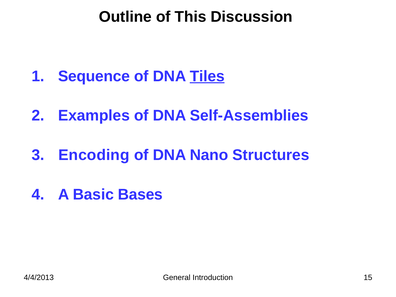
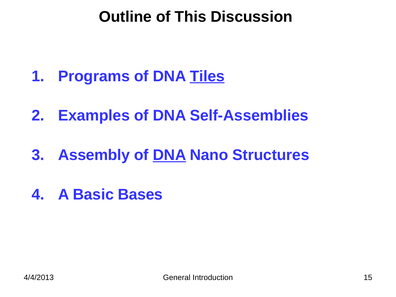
Sequence: Sequence -> Programs
Encoding: Encoding -> Assembly
DNA at (169, 155) underline: none -> present
